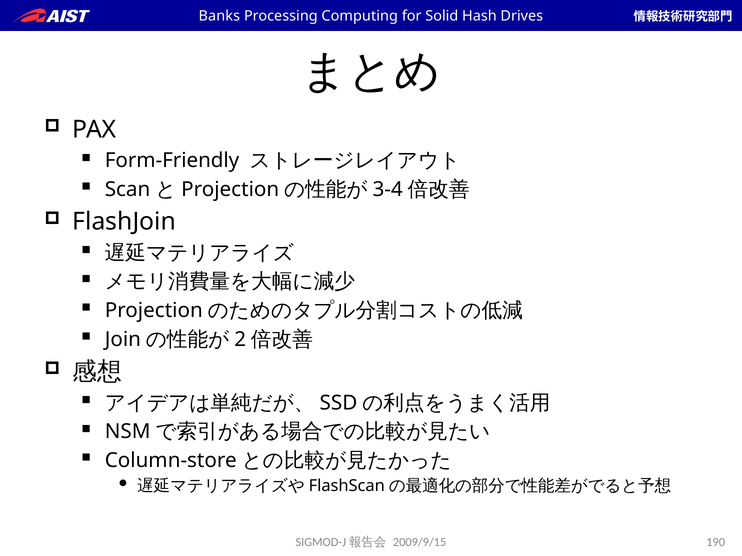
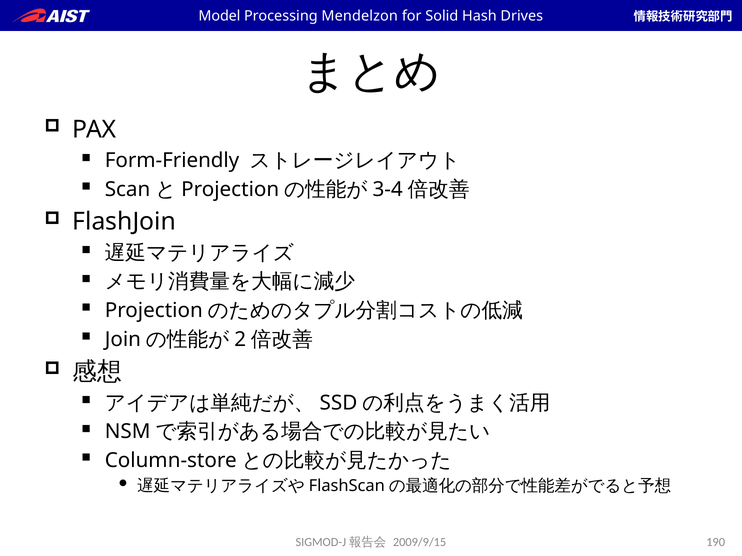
Banks: Banks -> Model
Computing: Computing -> Mendelzon
